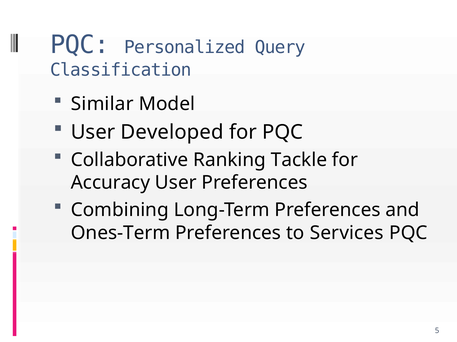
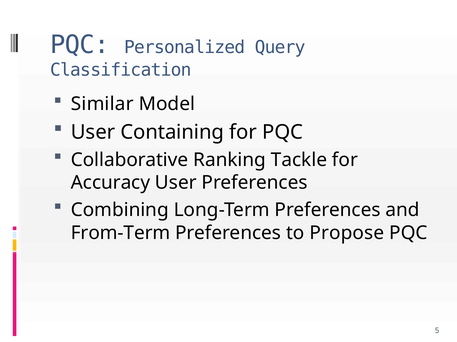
Developed: Developed -> Containing
Ones-Term: Ones-Term -> From-Term
Services: Services -> Propose
